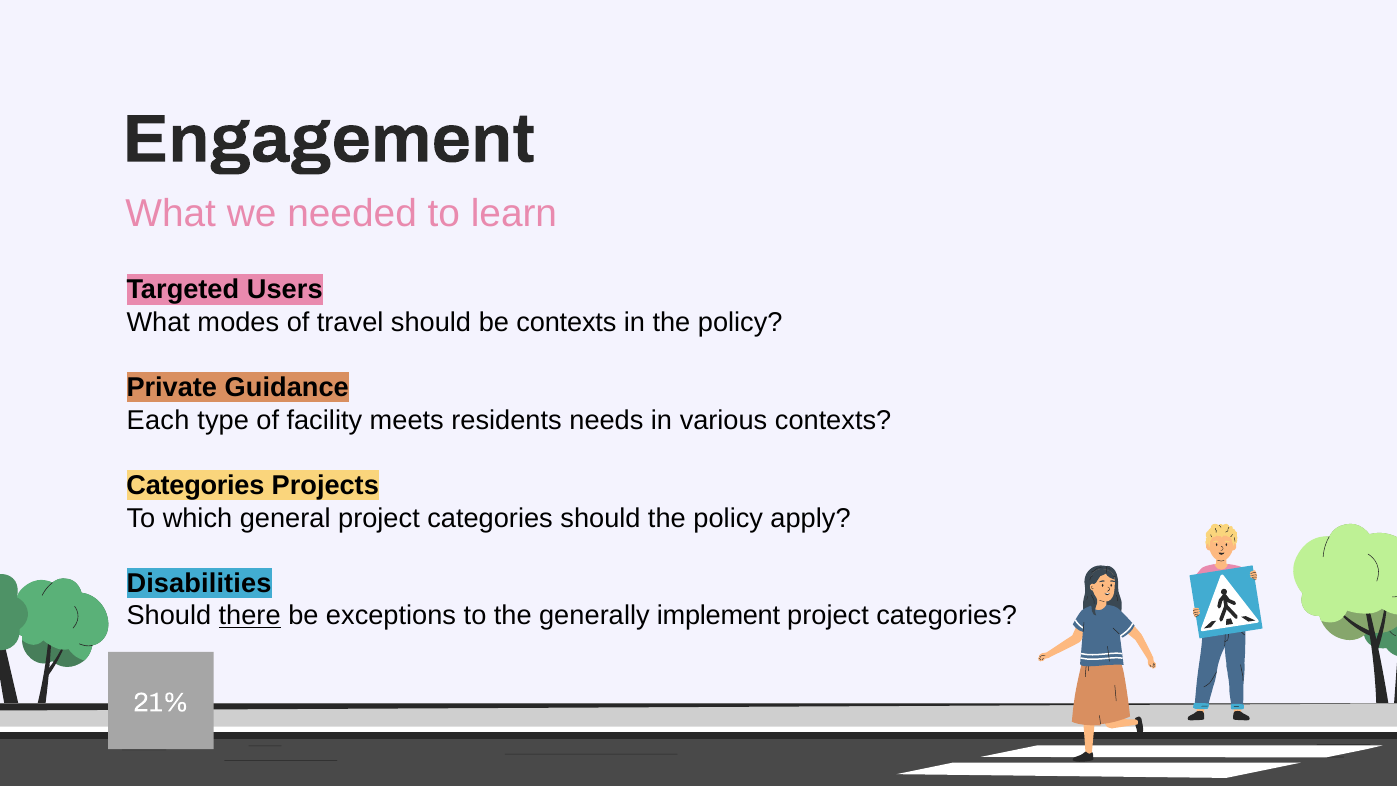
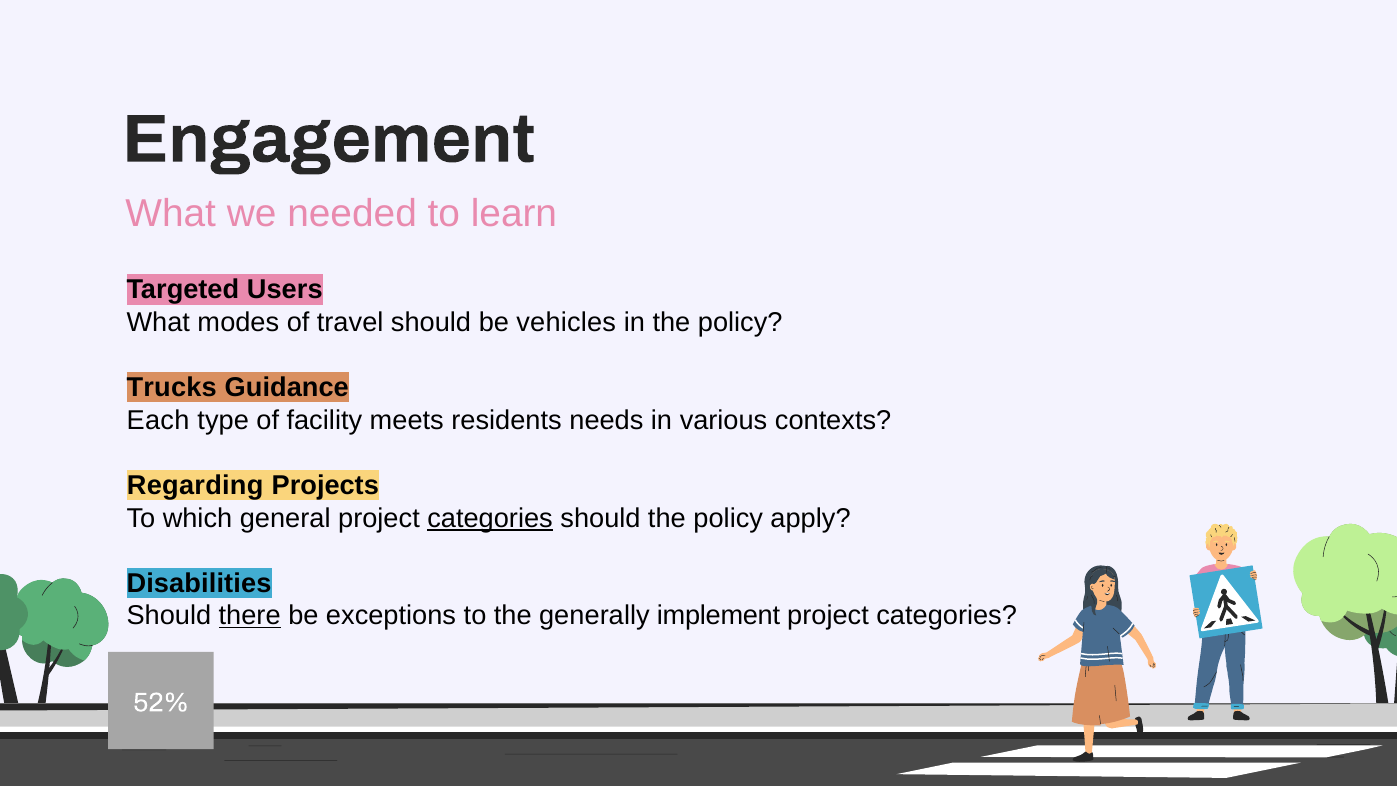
be contexts: contexts -> vehicles
Private: Private -> Trucks
Categories at (195, 485): Categories -> Regarding
categories at (490, 518) underline: none -> present
21%: 21% -> 52%
